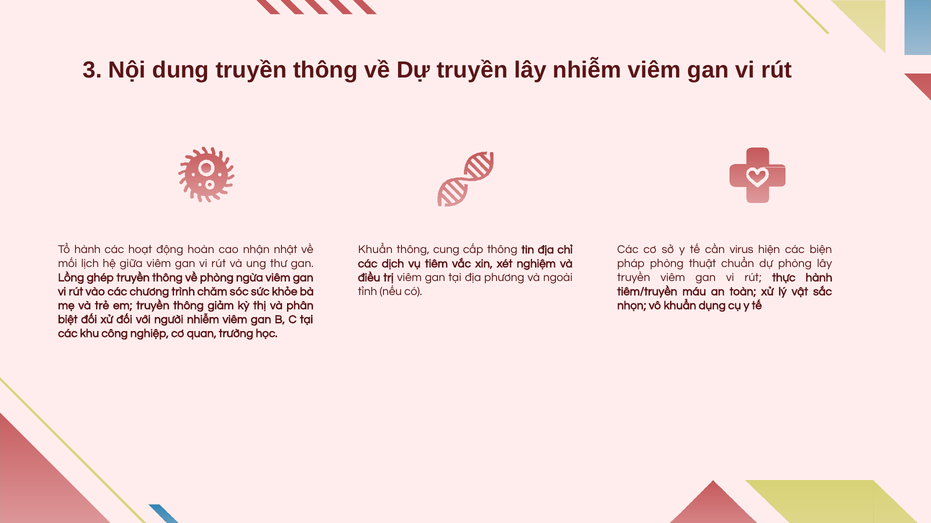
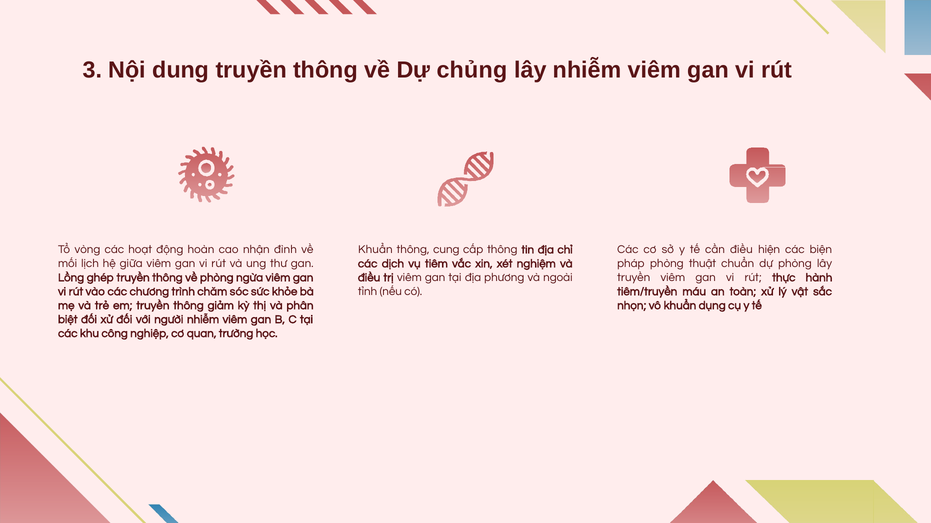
Dự truyền: truyền -> chủng
Tổ hành: hành -> vòng
nhật: nhật -> đình
cần virus: virus -> điều
